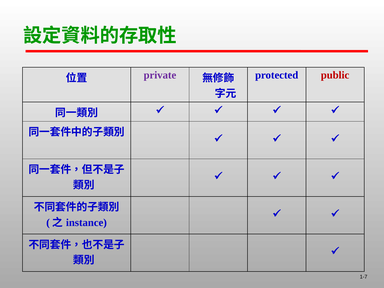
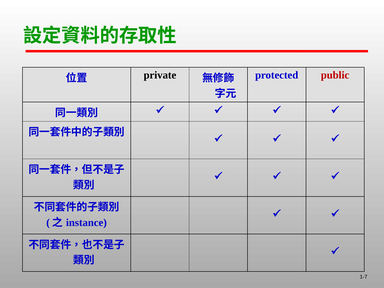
private colour: purple -> black
